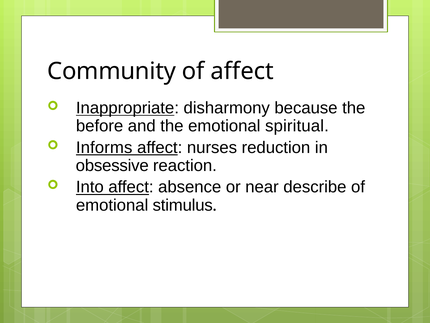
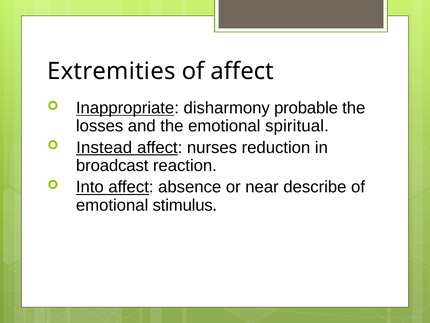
Community: Community -> Extremities
because: because -> probable
before: before -> losses
Informs: Informs -> Instead
obsessive: obsessive -> broadcast
